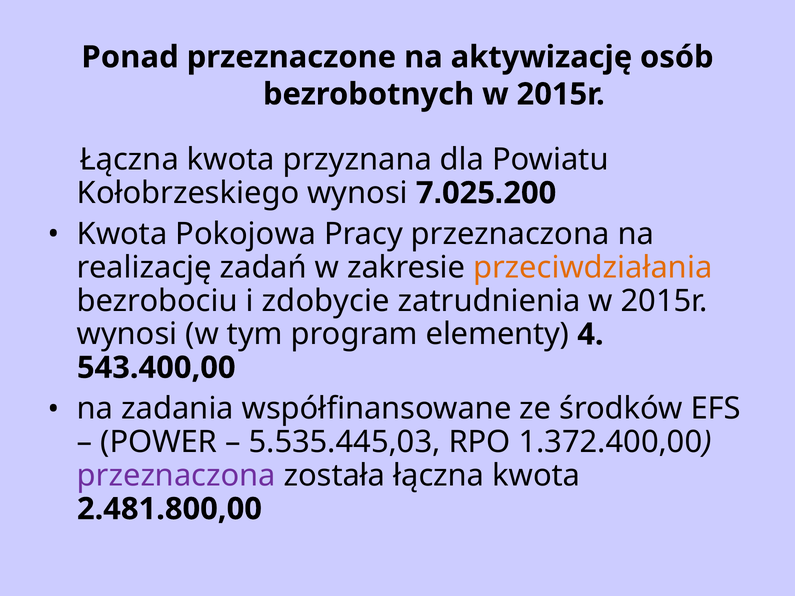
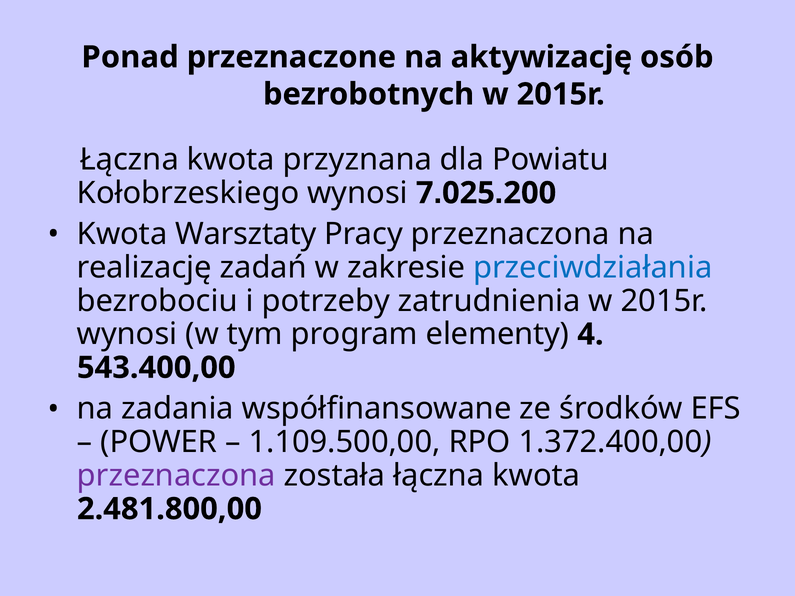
Pokojowa: Pokojowa -> Warsztaty
przeciwdziałania colour: orange -> blue
zdobycie: zdobycie -> potrzeby
5.535.445,03: 5.535.445,03 -> 1.109.500,00
